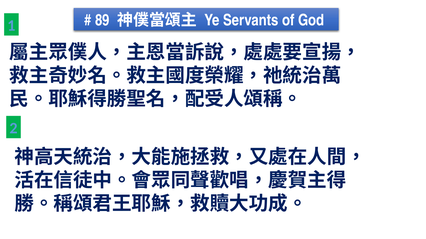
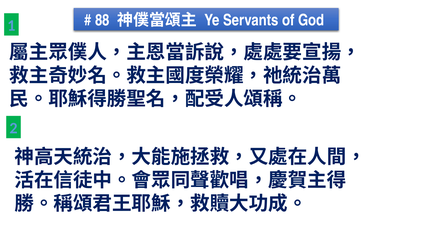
89: 89 -> 88
